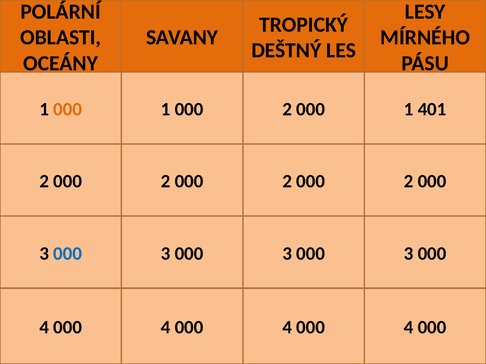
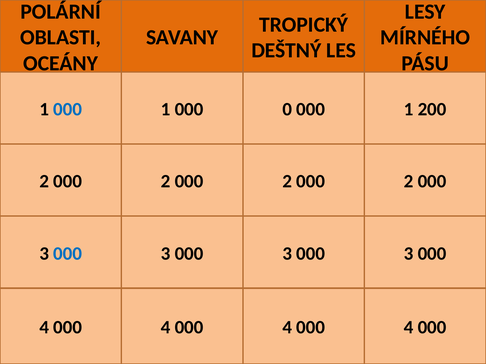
000 at (68, 110) colour: orange -> blue
1 000 2: 2 -> 0
401: 401 -> 200
